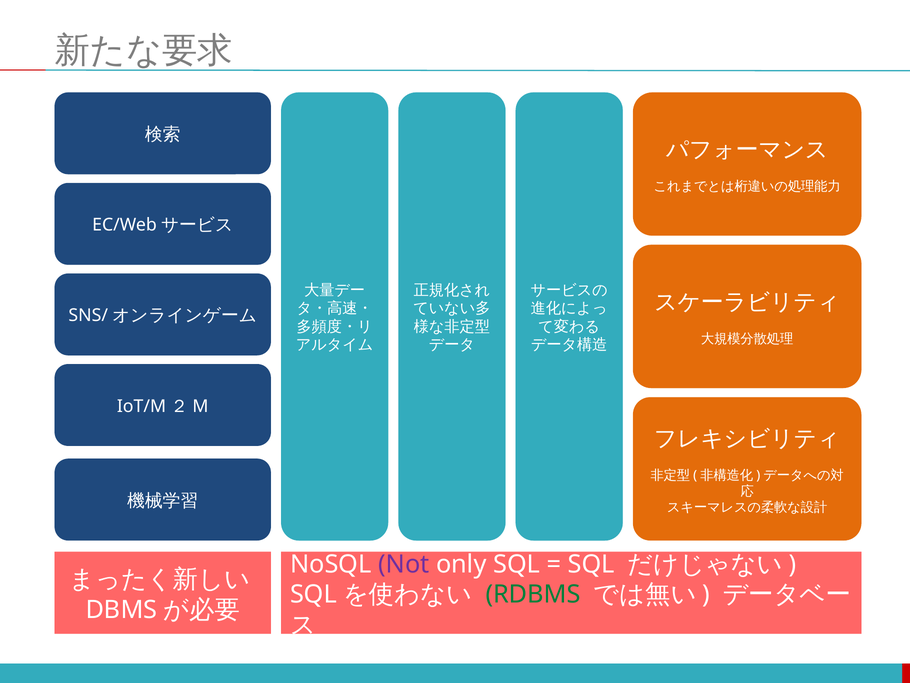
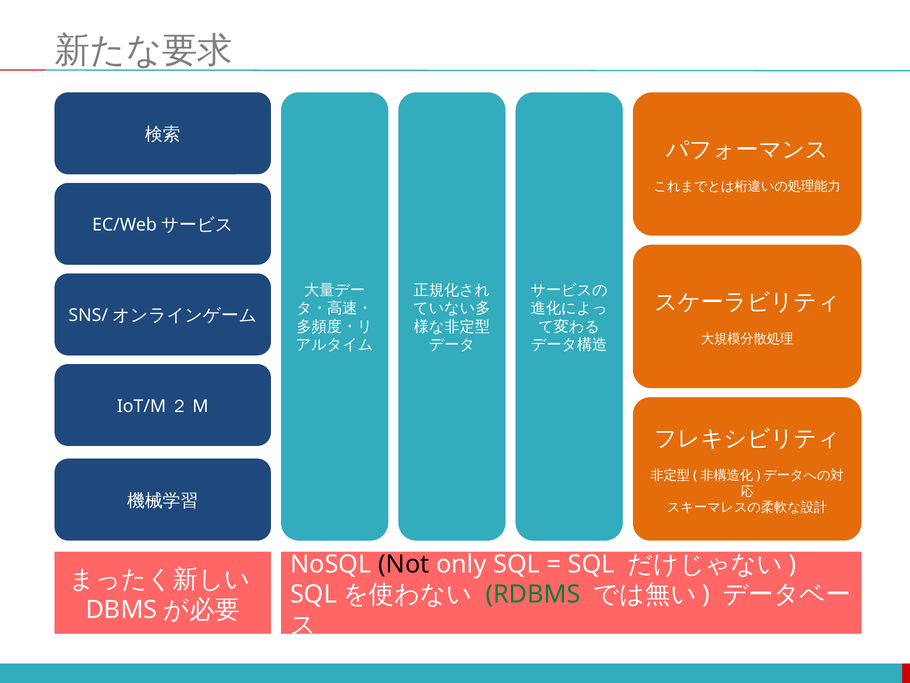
Not colour: purple -> black
